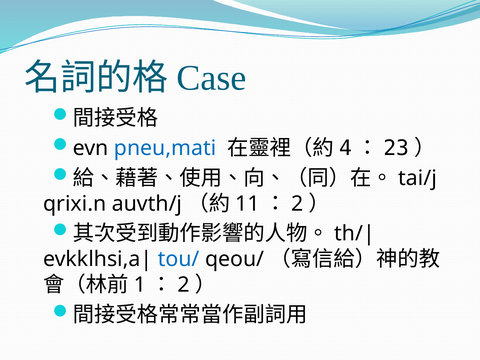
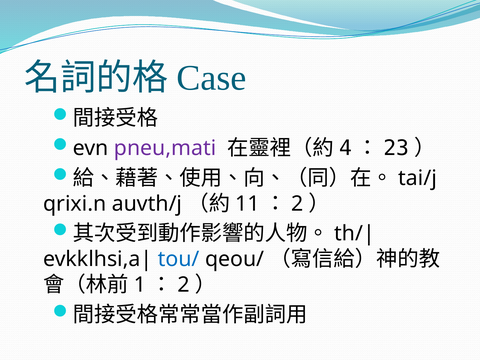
pneu,mati colour: blue -> purple
